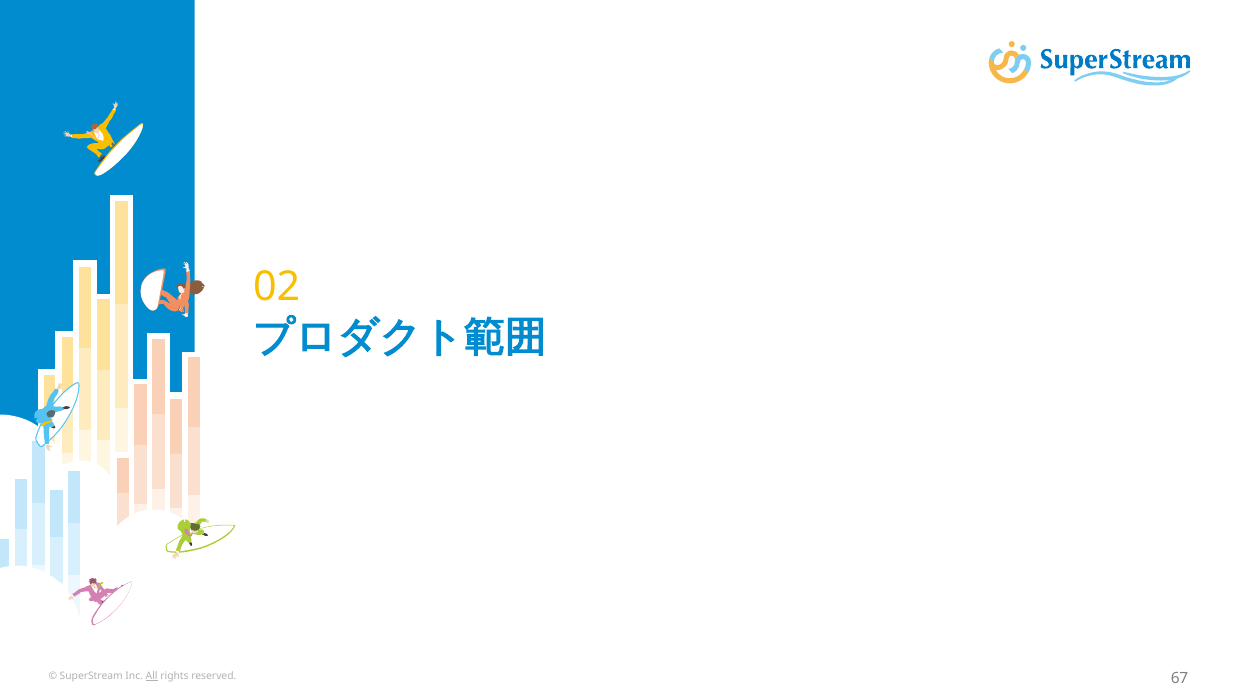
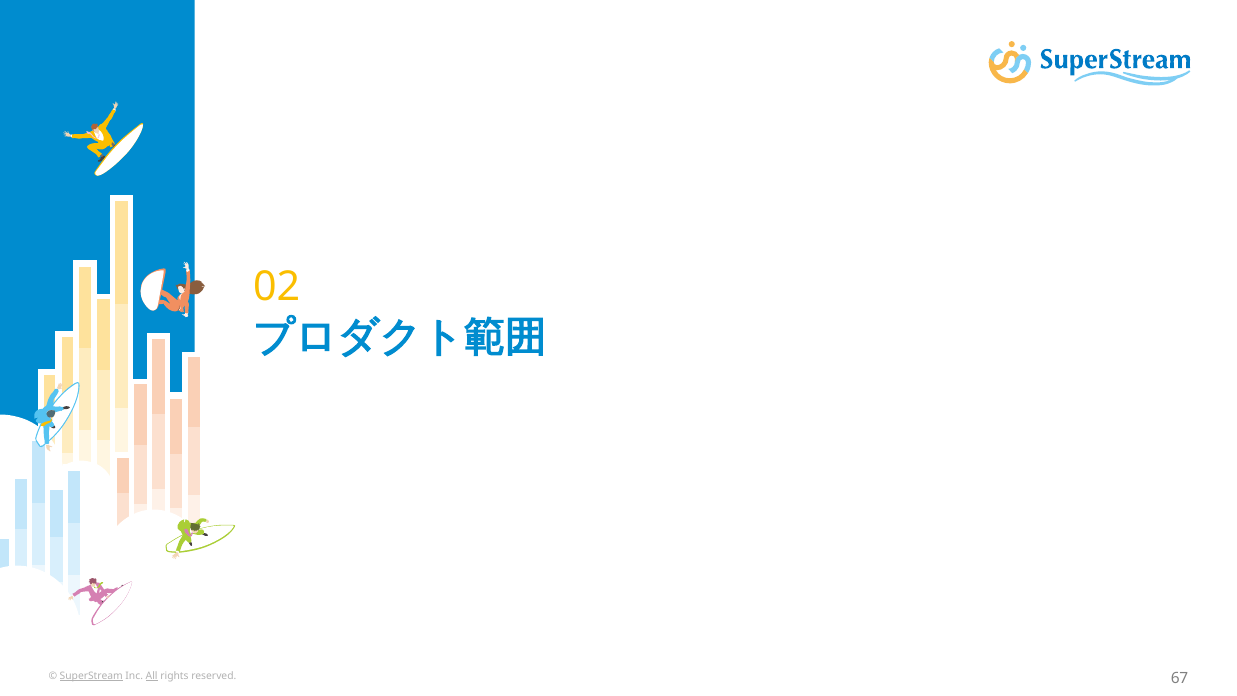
SuperStream underline: none -> present
